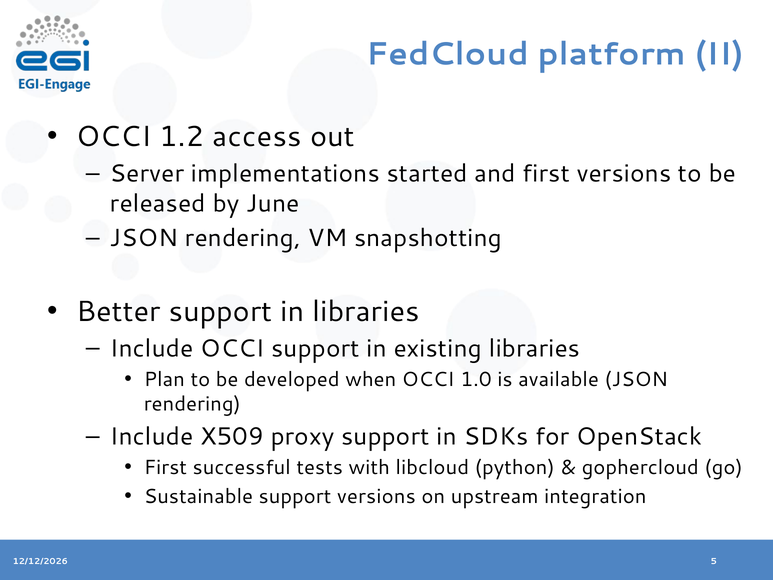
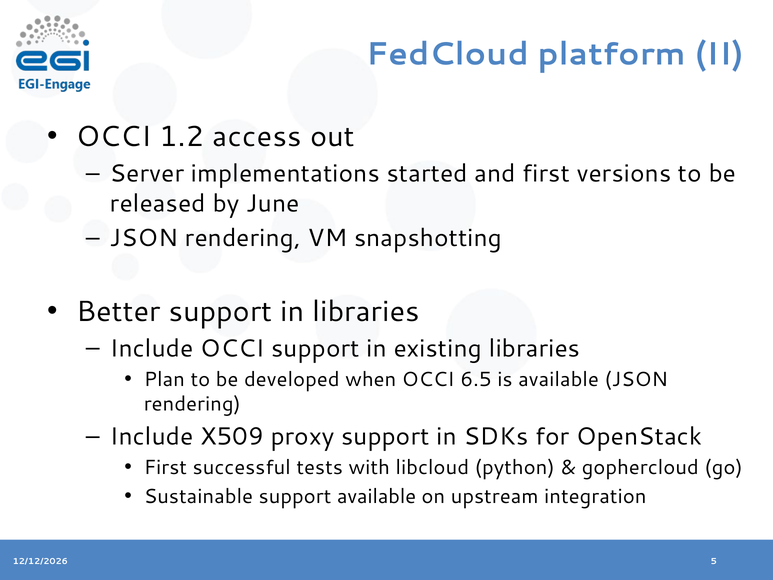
1.0: 1.0 -> 6.5
support versions: versions -> available
